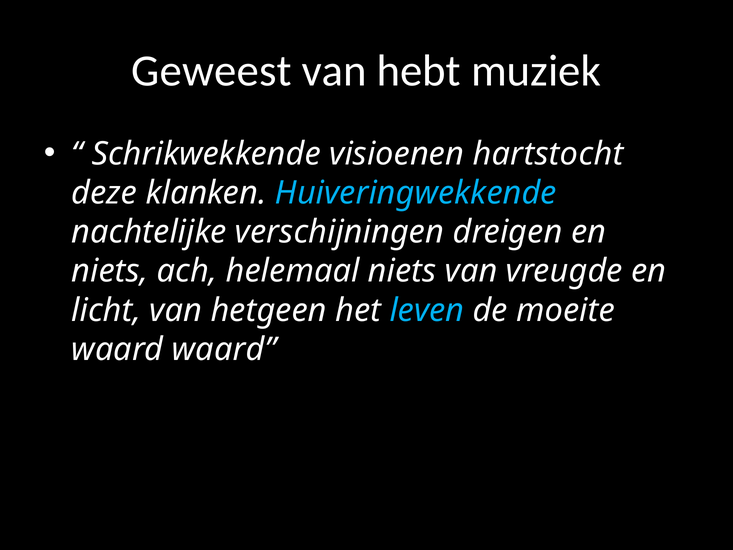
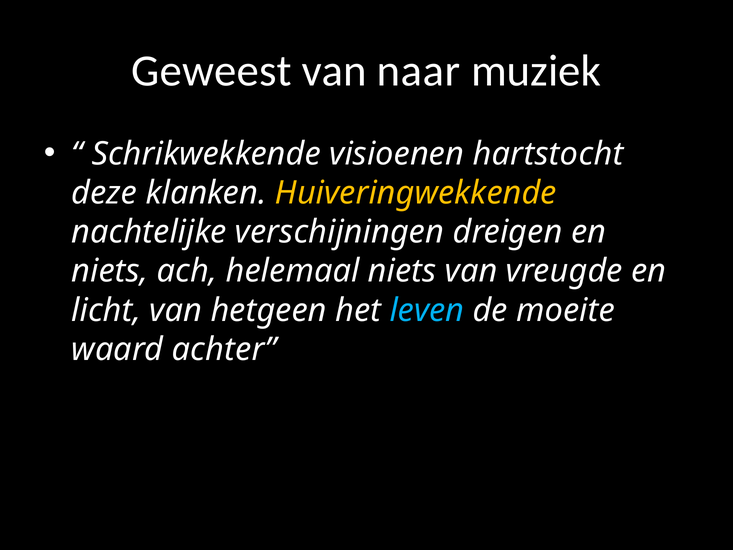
hebt: hebt -> naar
Huiveringwekkende colour: light blue -> yellow
waard waard: waard -> achter
